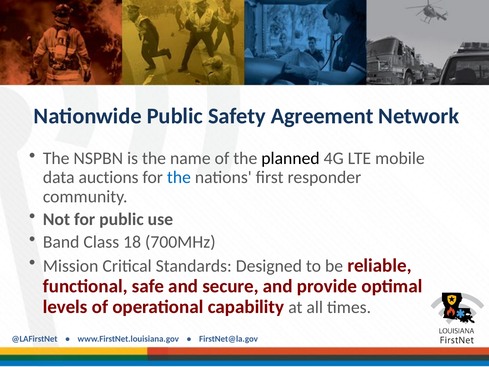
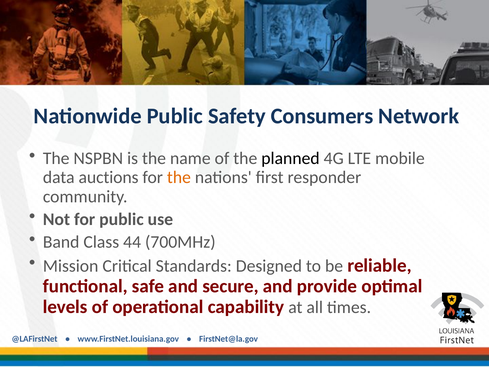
Agreement: Agreement -> Consumers
the at (179, 177) colour: blue -> orange
18: 18 -> 44
